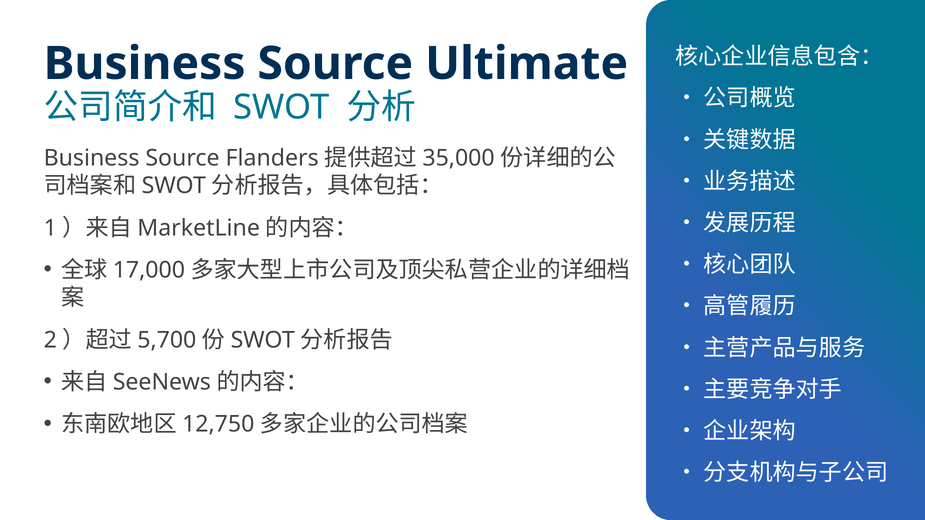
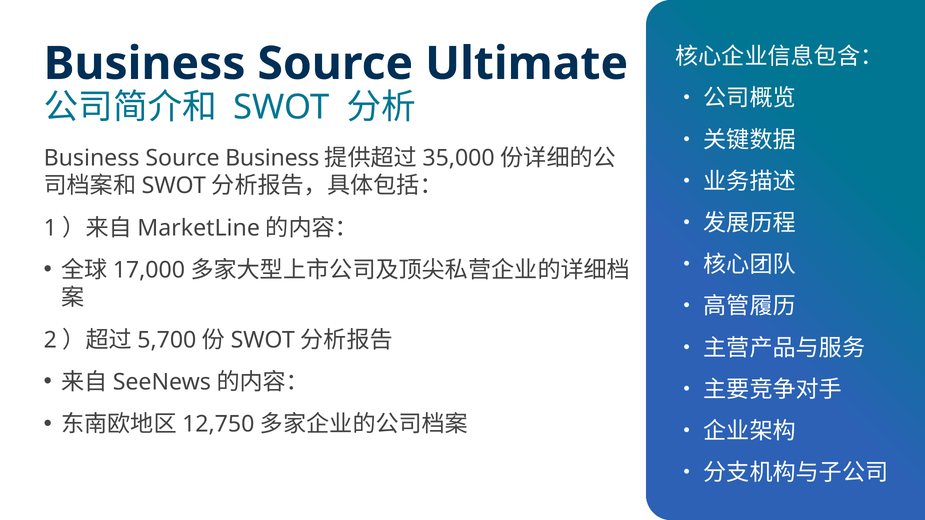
Source Flanders: Flanders -> Business
